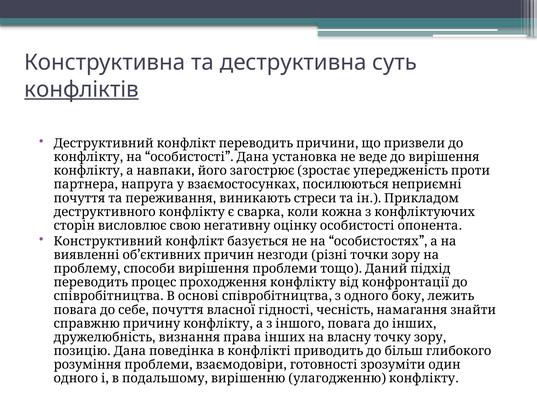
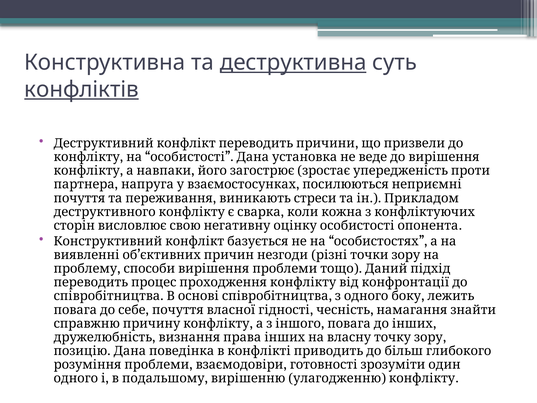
деструктивна underline: none -> present
